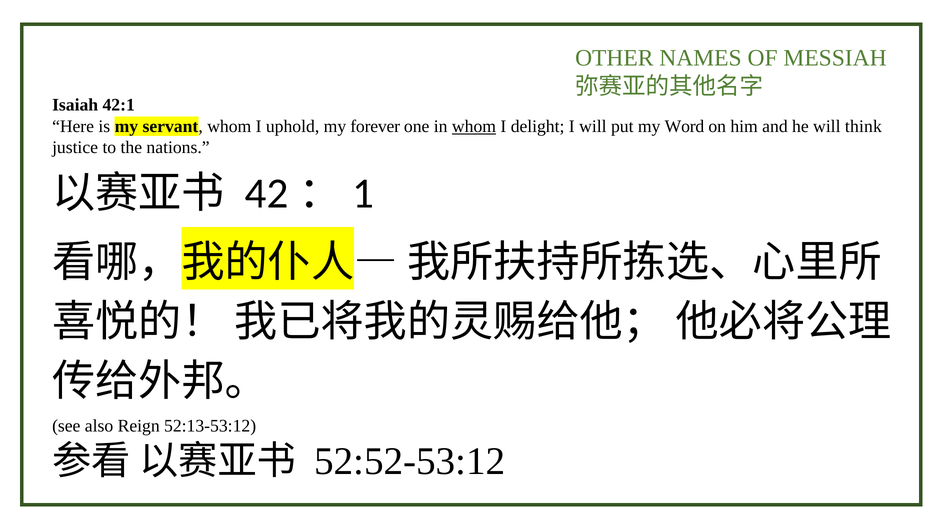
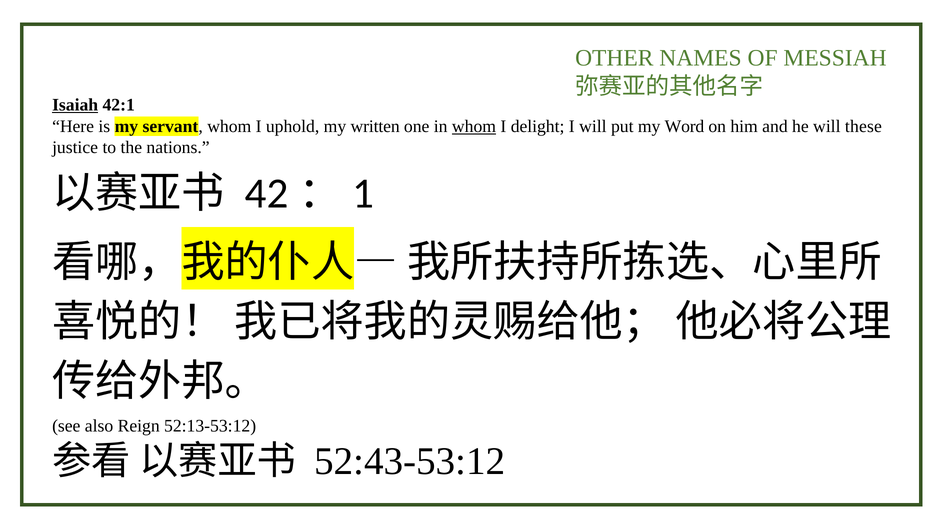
Isaiah underline: none -> present
forever: forever -> written
think: think -> these
52:52-53:12: 52:52-53:12 -> 52:43-53:12
